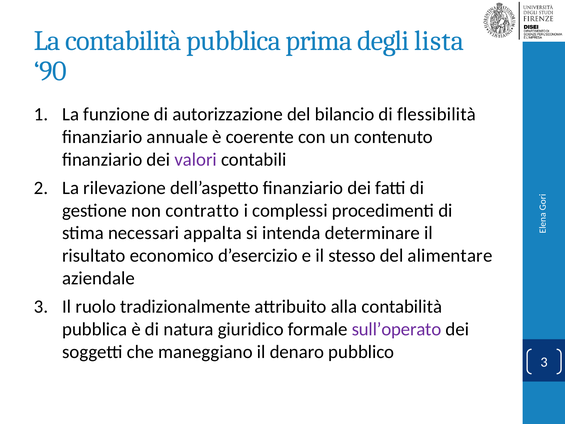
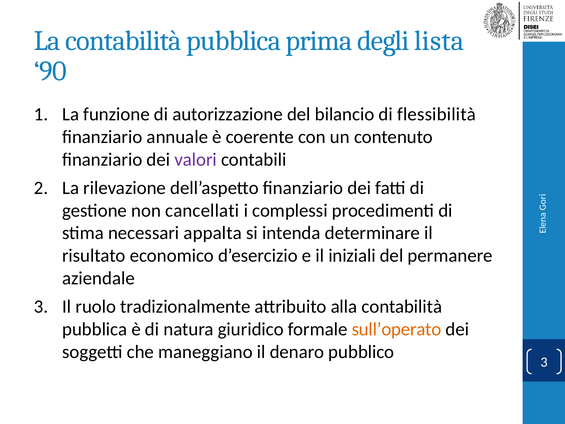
contratto: contratto -> cancellati
stesso: stesso -> iniziali
alimentare: alimentare -> permanere
sull’operato colour: purple -> orange
